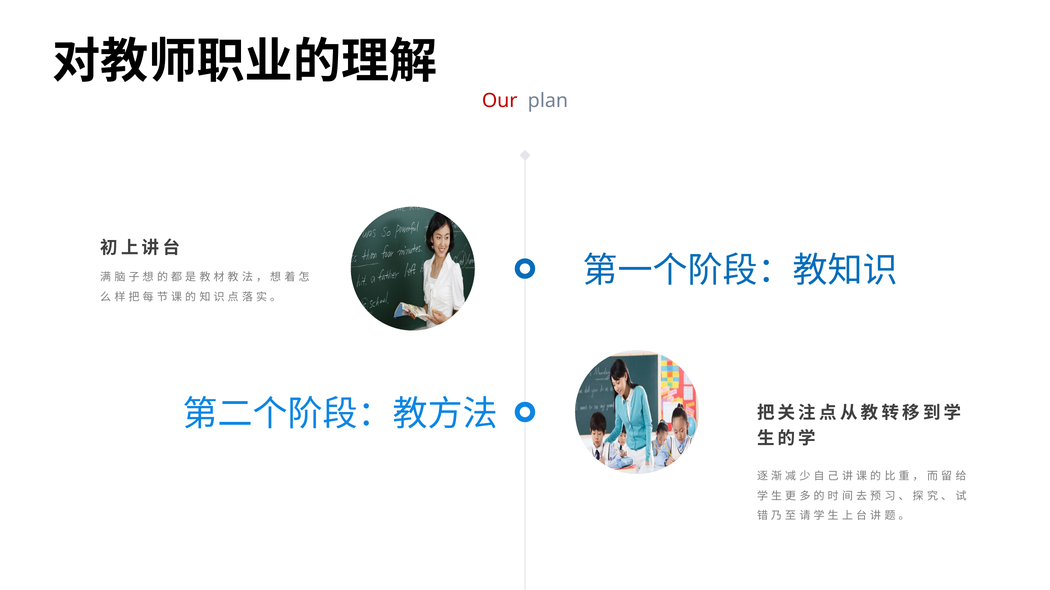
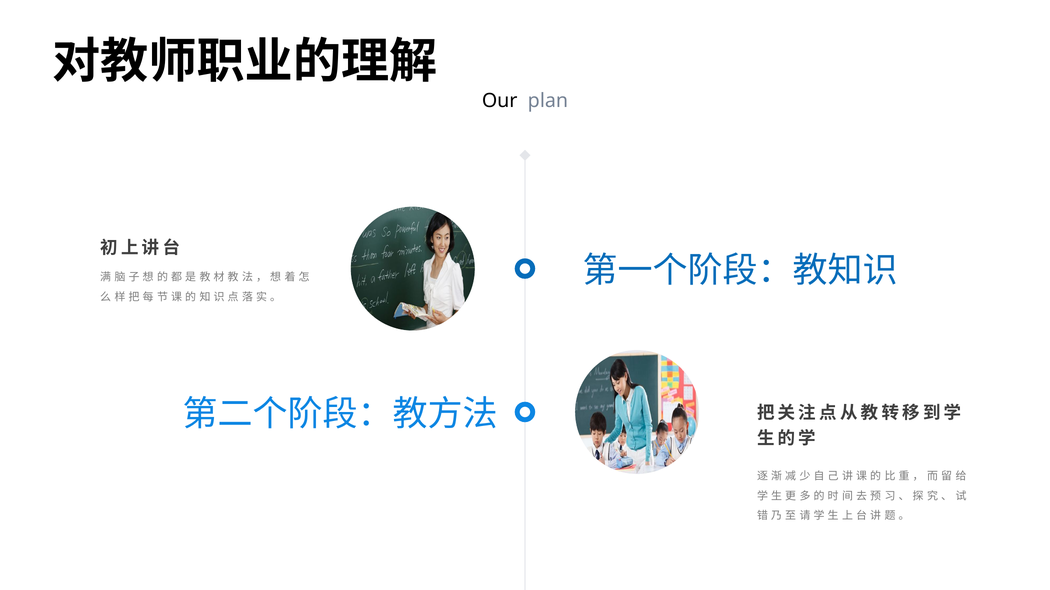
Our colour: red -> black
